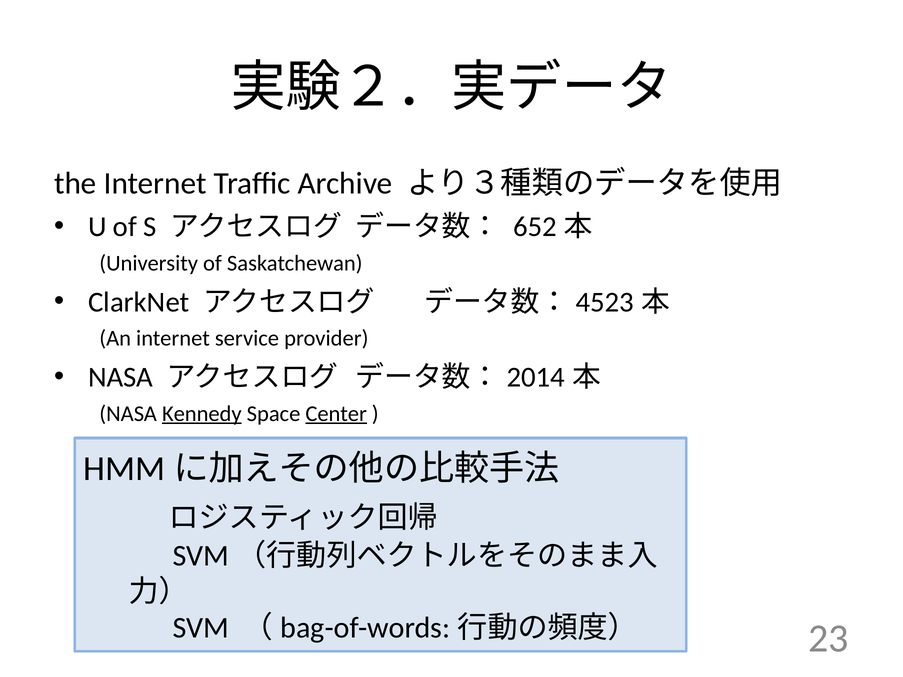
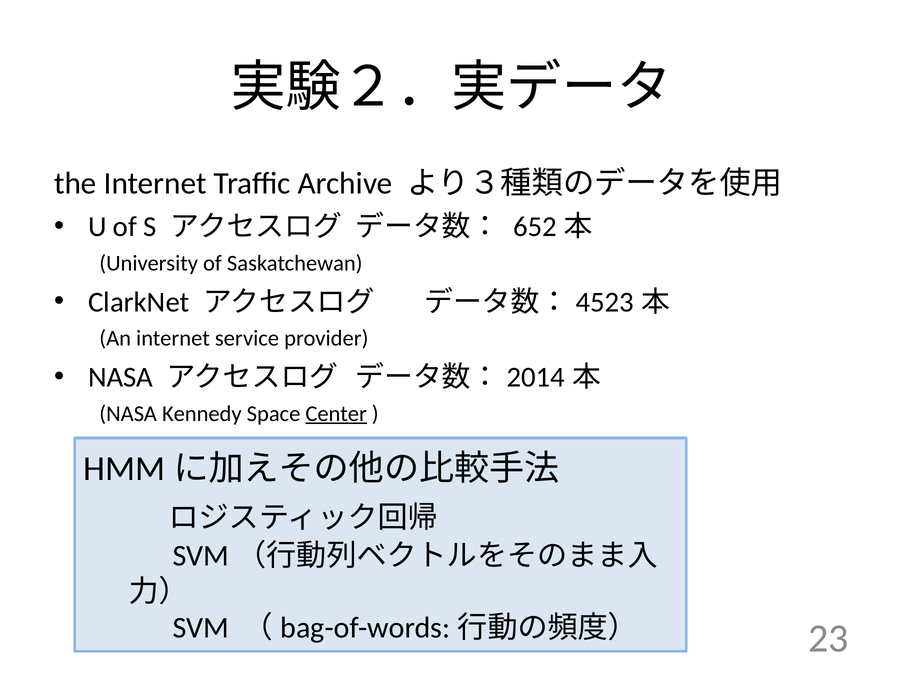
Kennedy underline: present -> none
